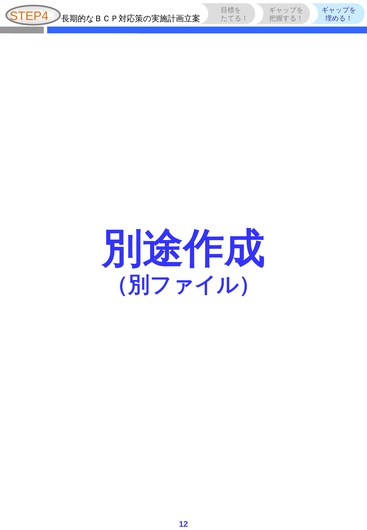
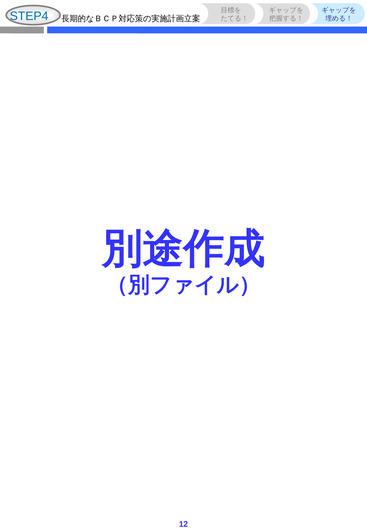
STEP4 colour: orange -> blue
